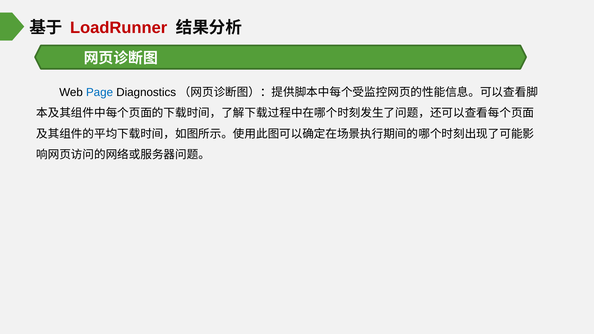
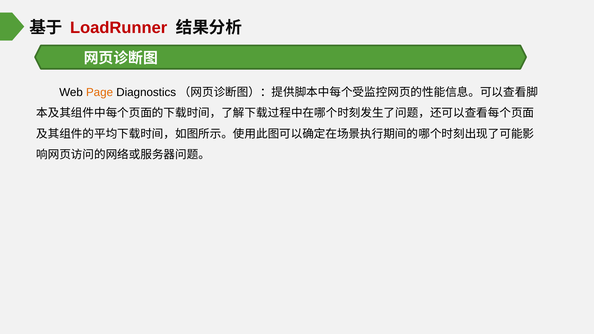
Page colour: blue -> orange
